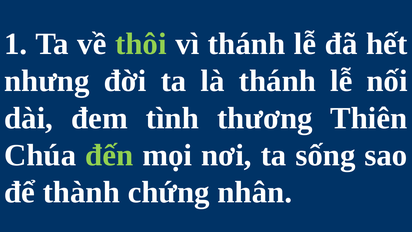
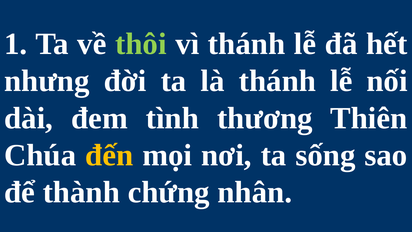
đến colour: light green -> yellow
